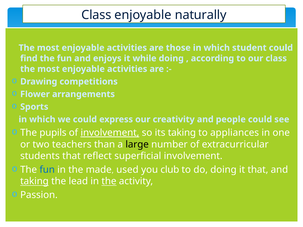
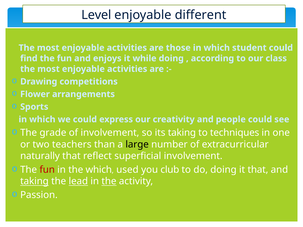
Class at (96, 15): Class -> Level
naturally: naturally -> different
pupils: pupils -> grade
involvement at (110, 133) underline: present -> none
appliances: appliances -> techniques
students: students -> naturally
fun at (47, 170) colour: blue -> red
the made: made -> which
lead underline: none -> present
